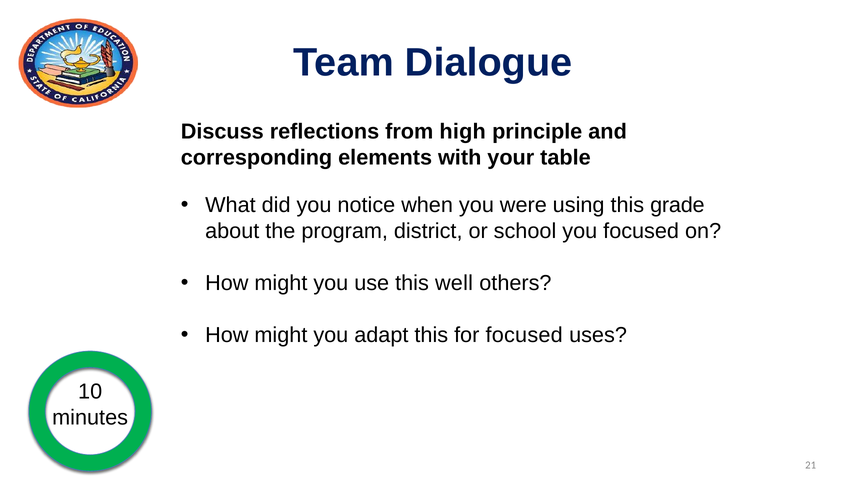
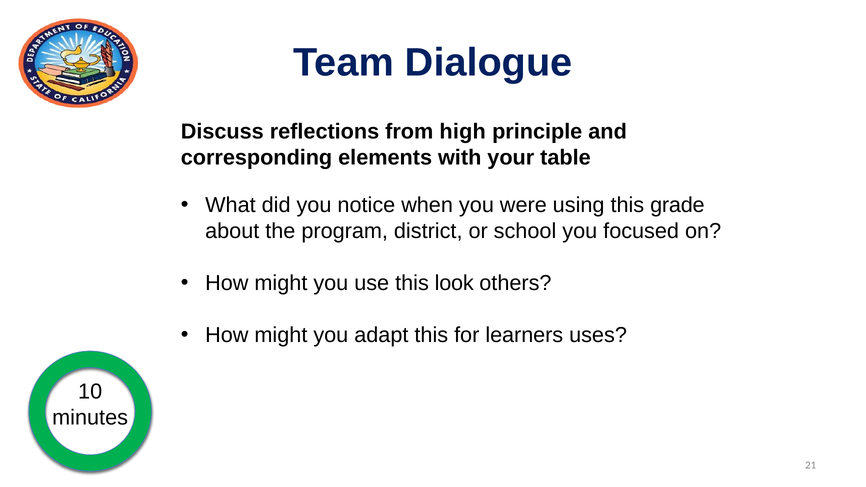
well: well -> look
for focused: focused -> learners
